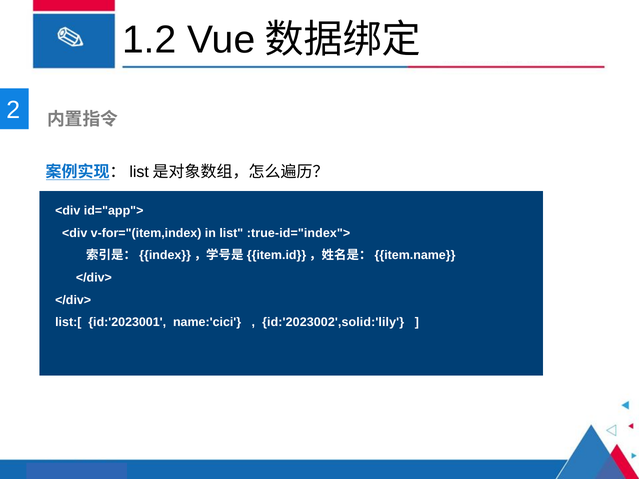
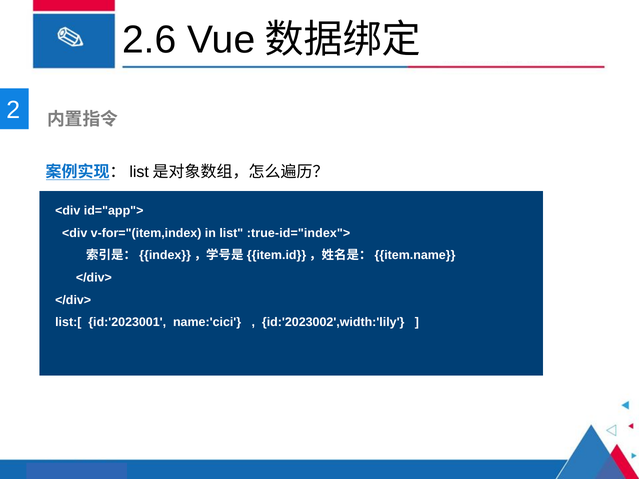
1.2: 1.2 -> 2.6
id:'2023002',solid:'lily: id:'2023002',solid:'lily -> id:'2023002',width:'lily
